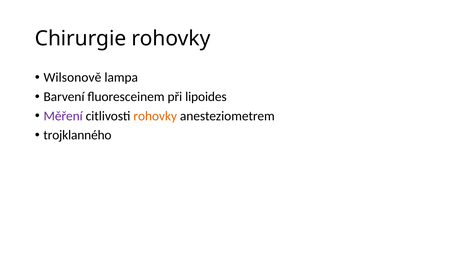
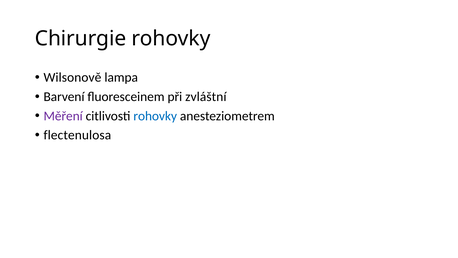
lipoides: lipoides -> zvláštní
rohovky at (155, 116) colour: orange -> blue
trojklanného: trojklanného -> flectenulosa
